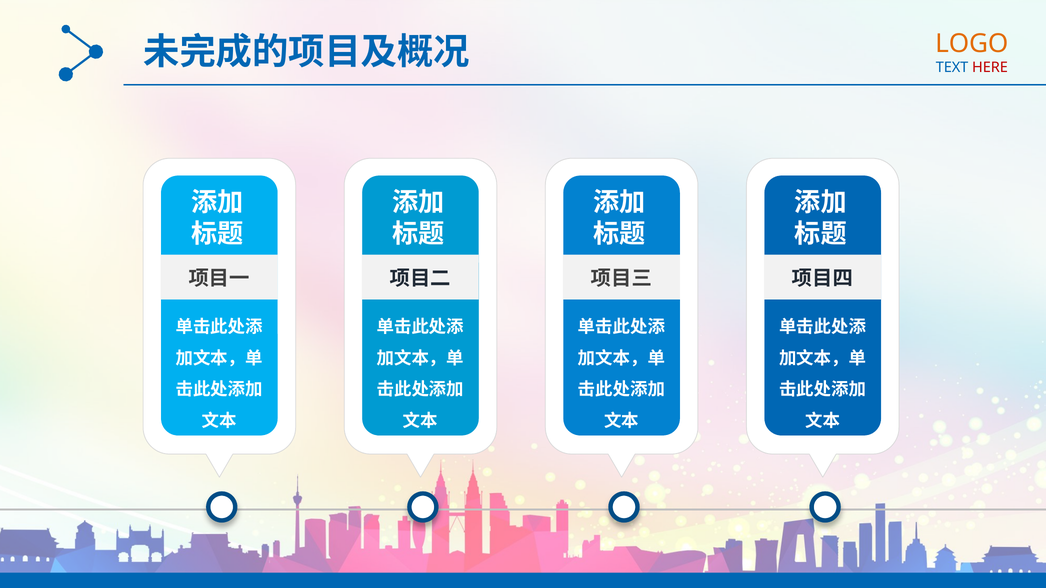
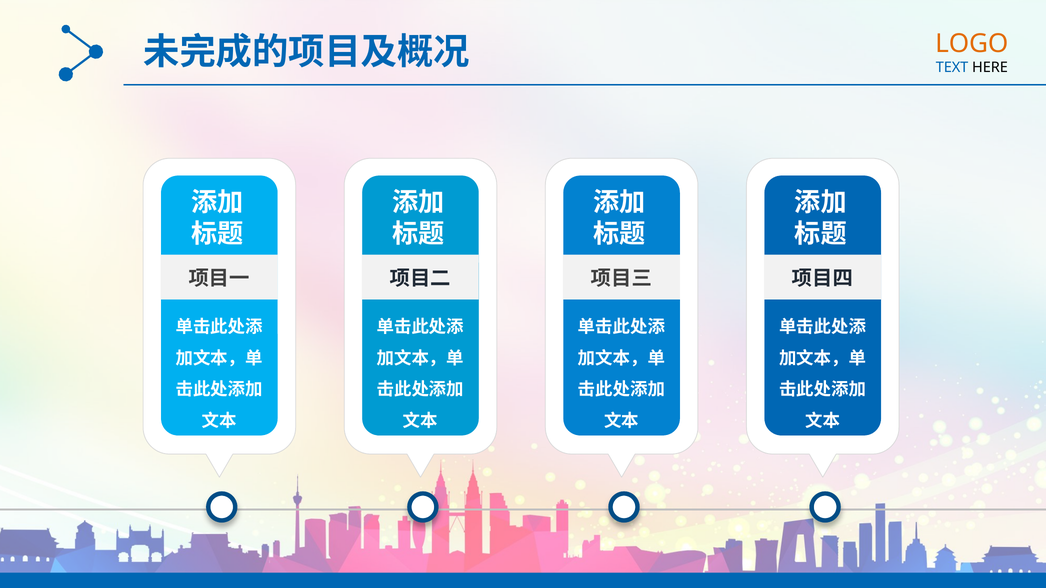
HERE colour: red -> black
